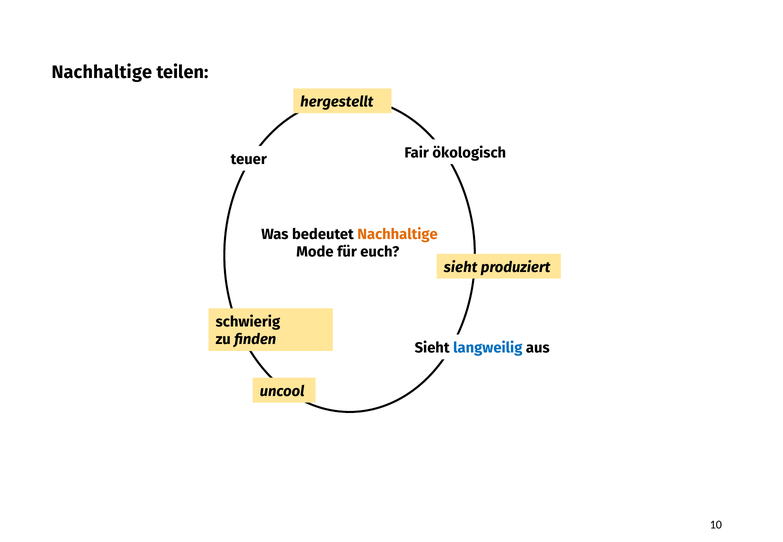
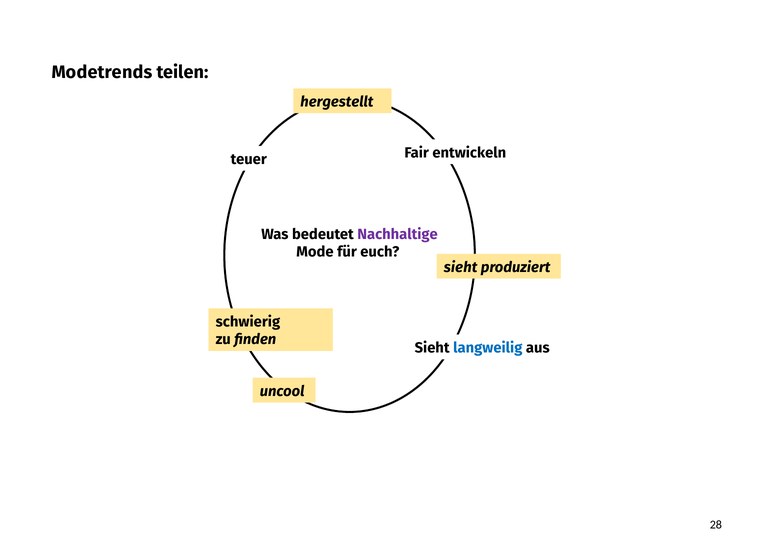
Nachhaltige at (102, 73): Nachhaltige -> Modetrends
ökologisch: ökologisch -> entwickeln
Nachhaltige at (398, 234) colour: orange -> purple
10: 10 -> 28
